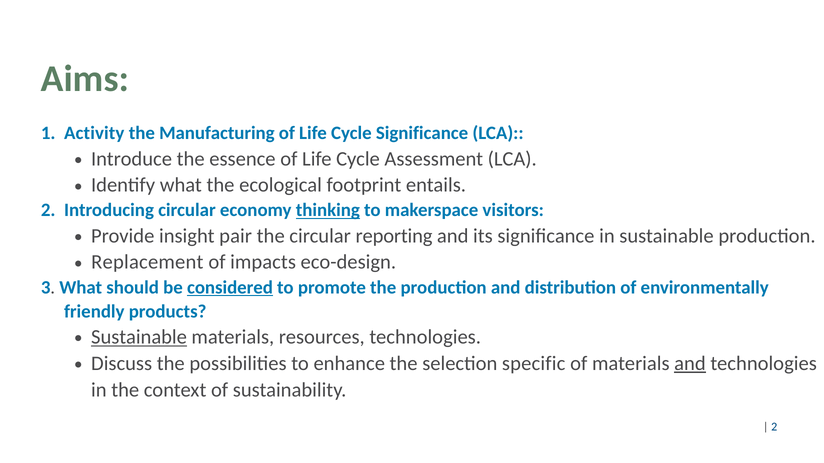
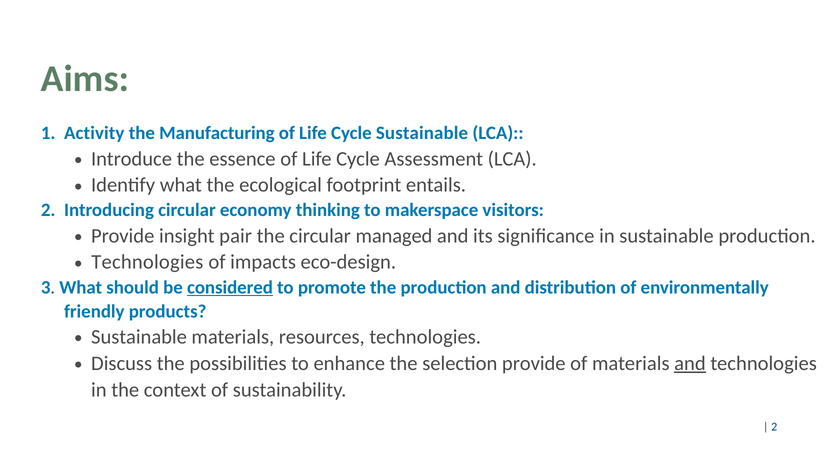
Cycle Significance: Significance -> Sustainable
thinking underline: present -> none
reporting: reporting -> managed
Replacement at (147, 262): Replacement -> Technologies
Sustainable at (139, 337) underline: present -> none
selection specific: specific -> provide
